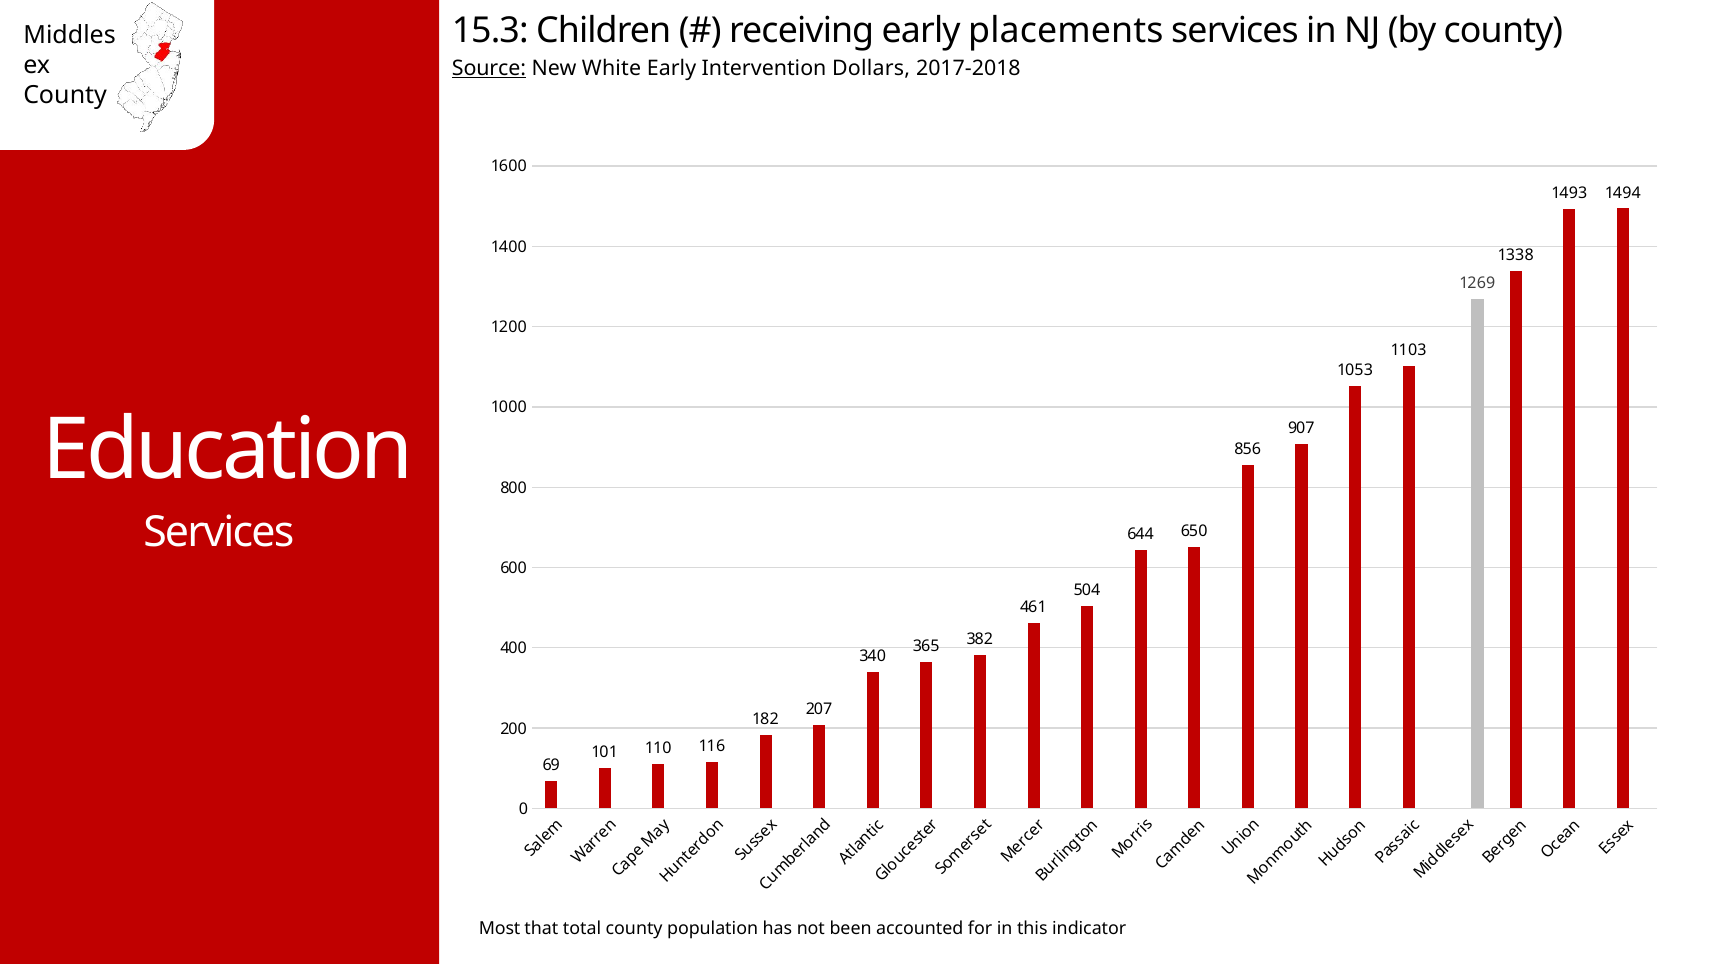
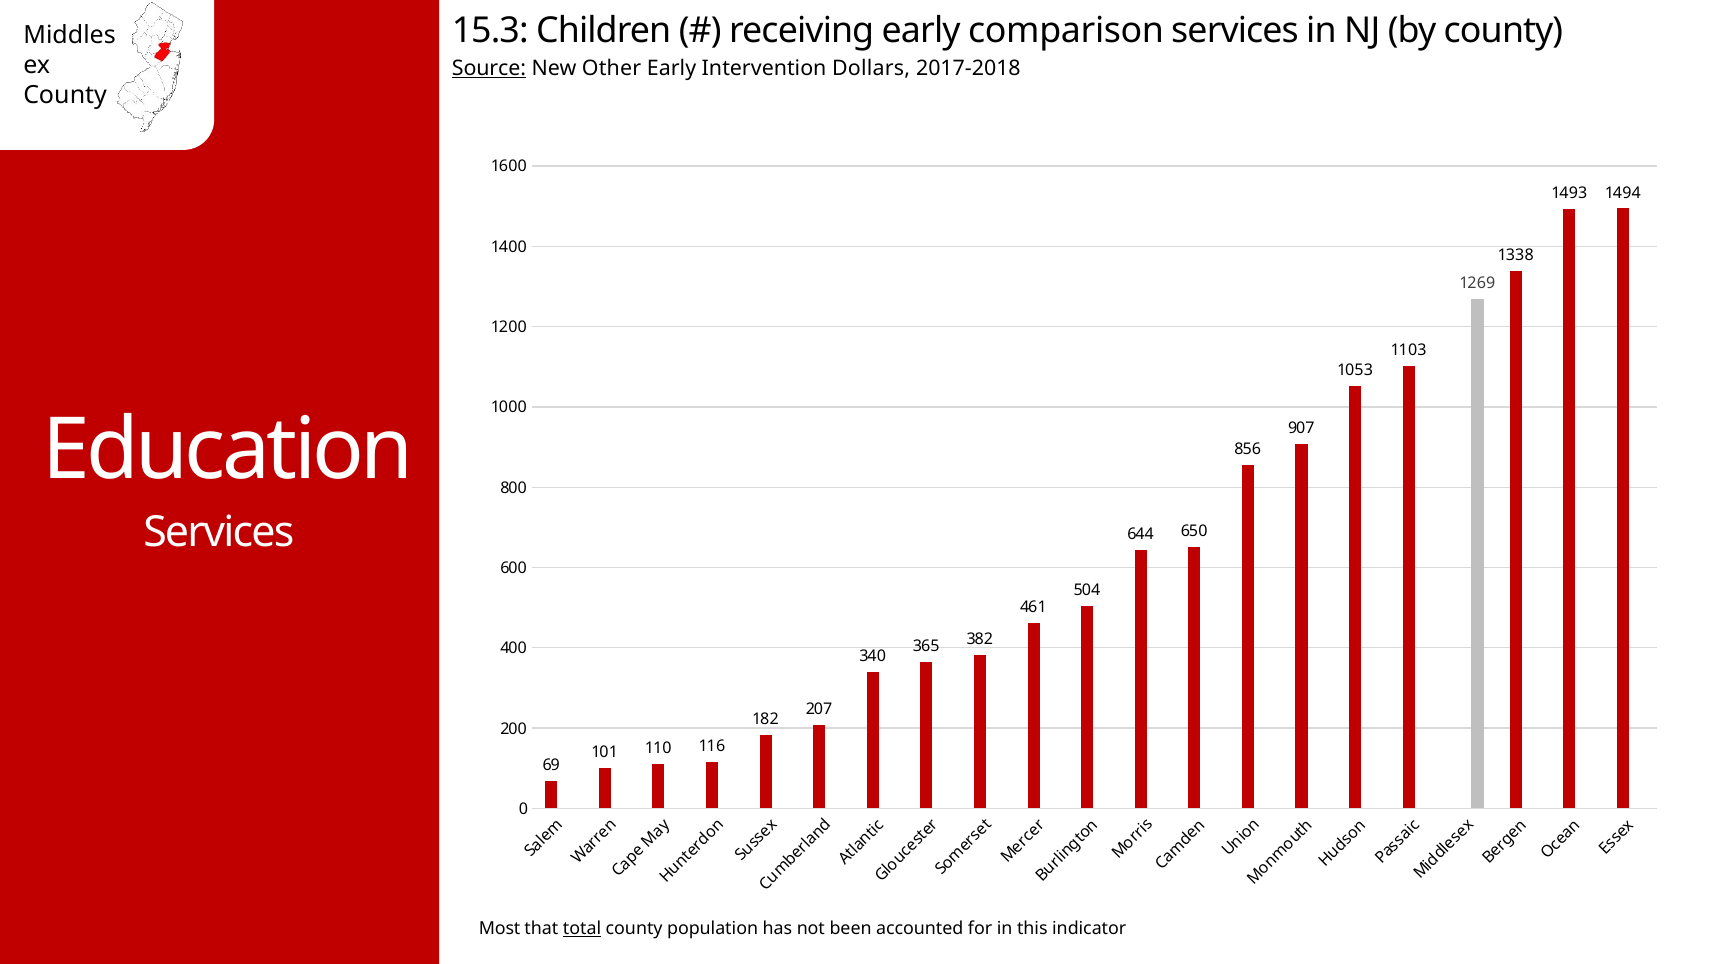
placements: placements -> comparison
White: White -> Other
total underline: none -> present
